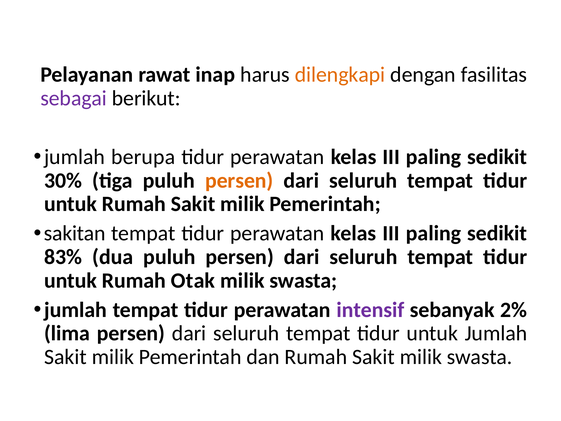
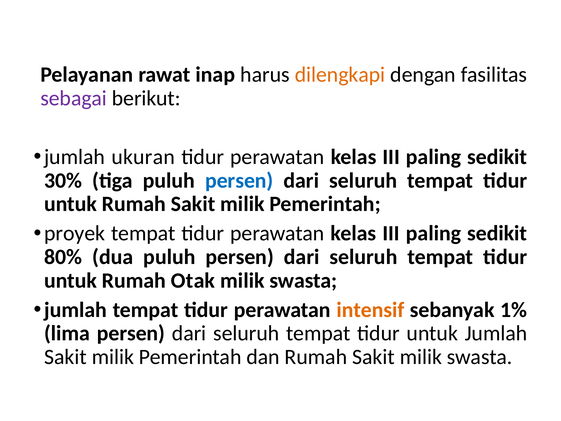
berupa: berupa -> ukuran
persen at (239, 180) colour: orange -> blue
sakitan: sakitan -> proyek
83%: 83% -> 80%
intensif colour: purple -> orange
2%: 2% -> 1%
